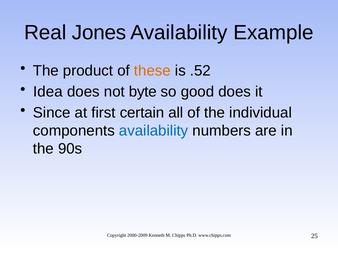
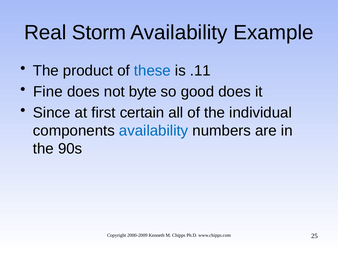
Jones: Jones -> Storm
these colour: orange -> blue
.52: .52 -> .11
Idea: Idea -> Fine
